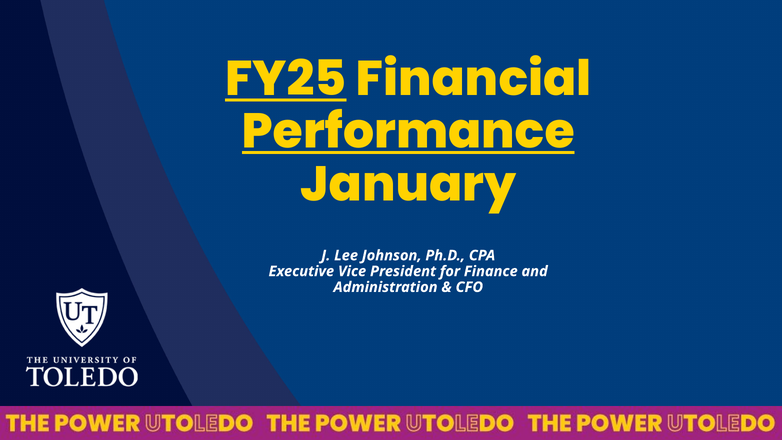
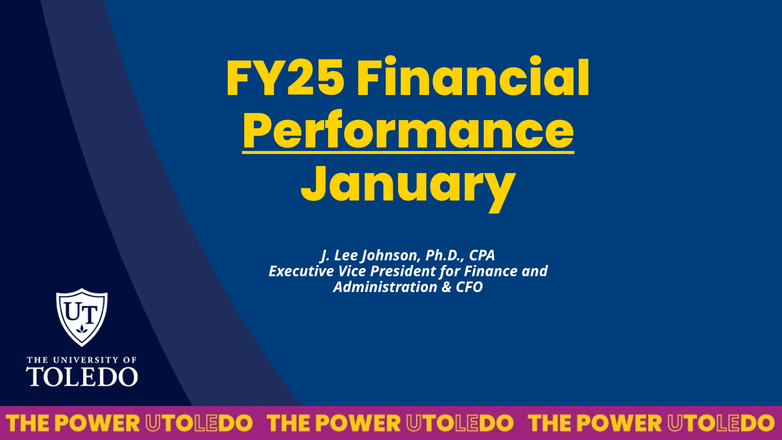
FY25 underline: present -> none
